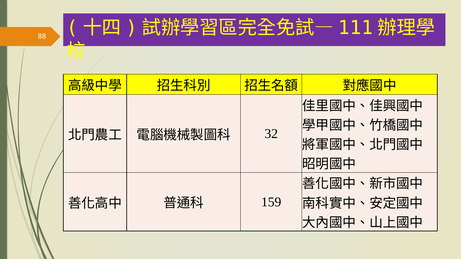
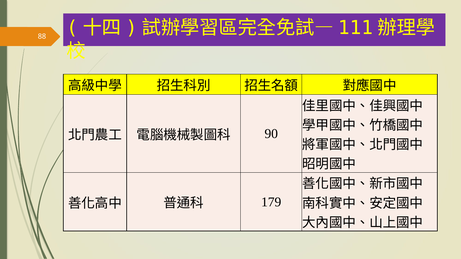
32: 32 -> 90
159: 159 -> 179
